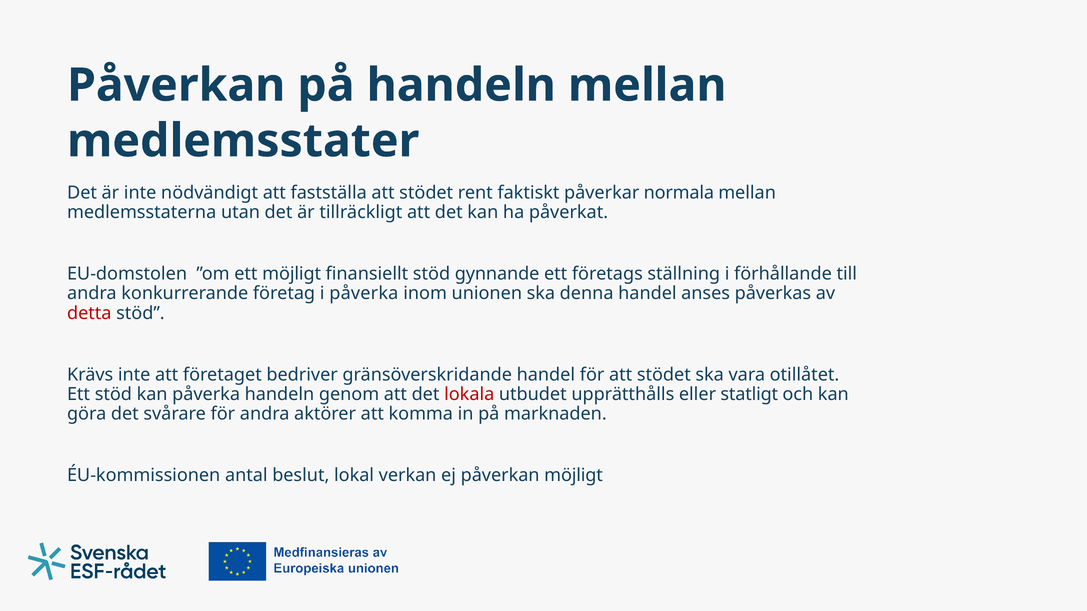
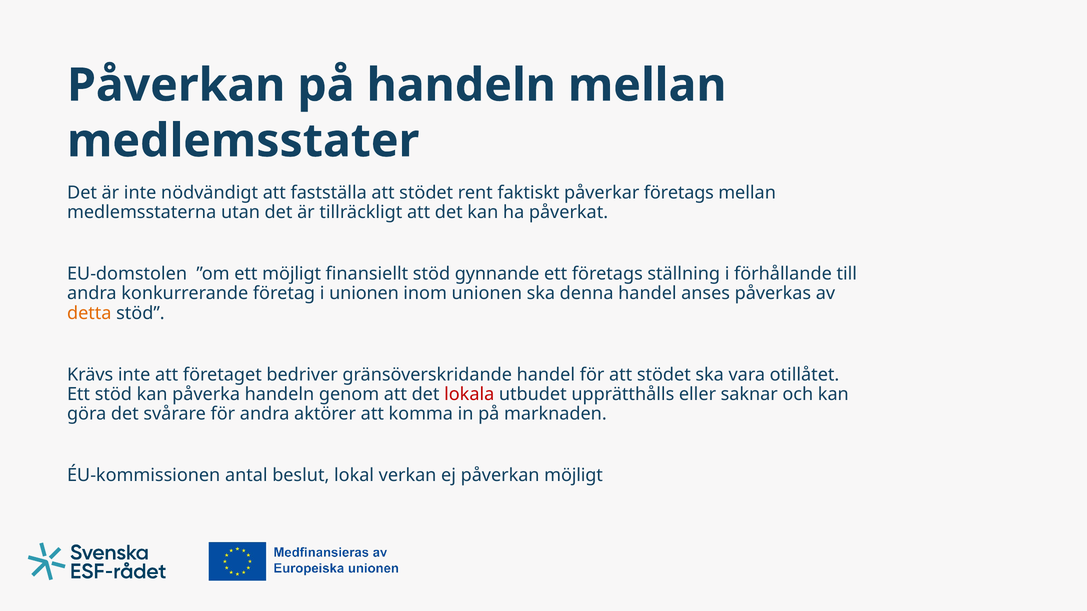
påverkar normala: normala -> företags
i påverka: påverka -> unionen
detta colour: red -> orange
statligt: statligt -> saknar
